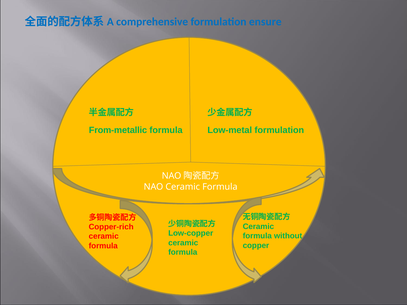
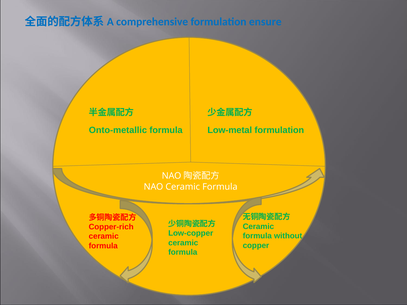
From-metallic: From-metallic -> Onto-metallic
